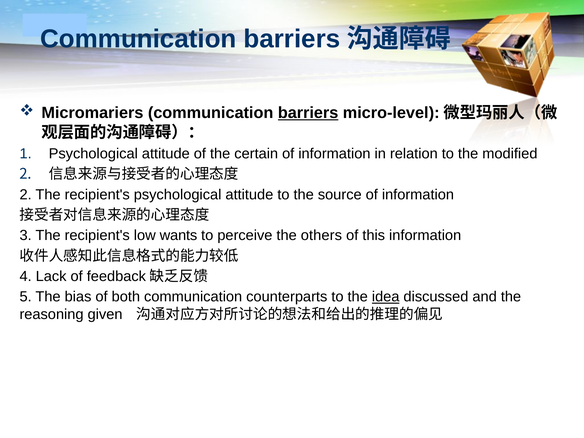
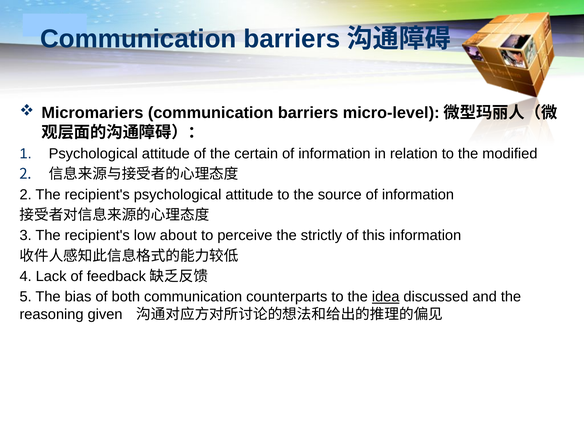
barriers at (308, 113) underline: present -> none
wants: wants -> about
others: others -> strictly
